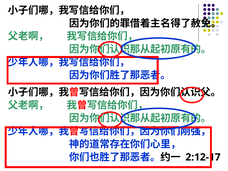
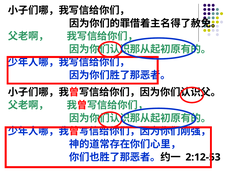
2:12-17: 2:12-17 -> 2:12-53
